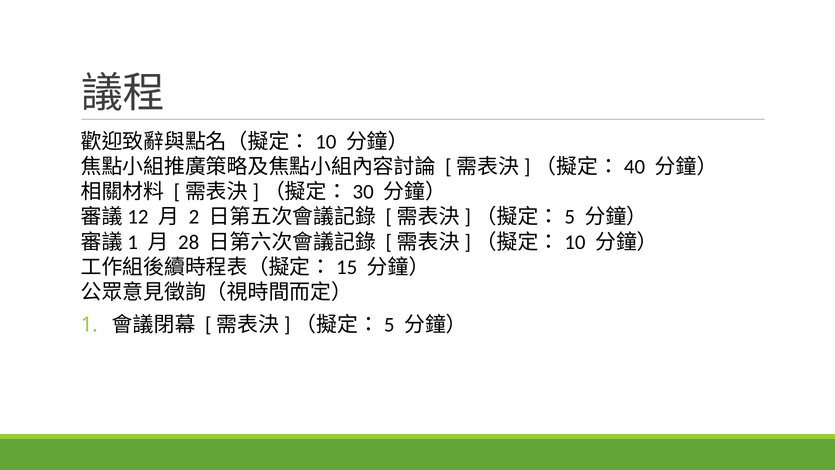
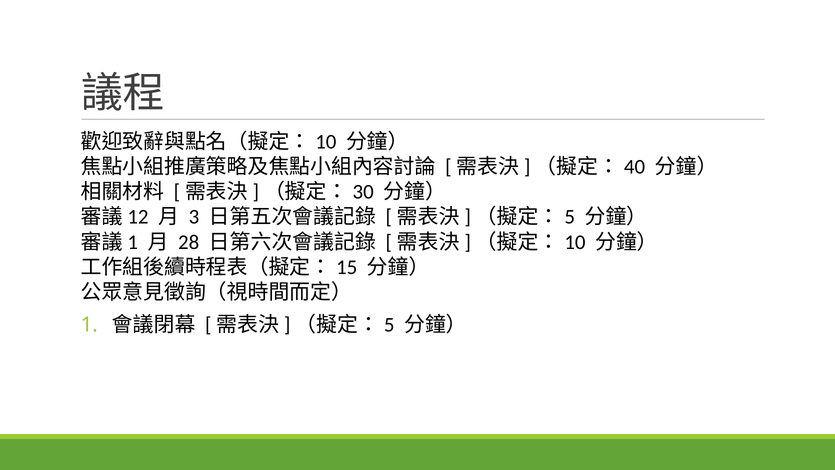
2: 2 -> 3
